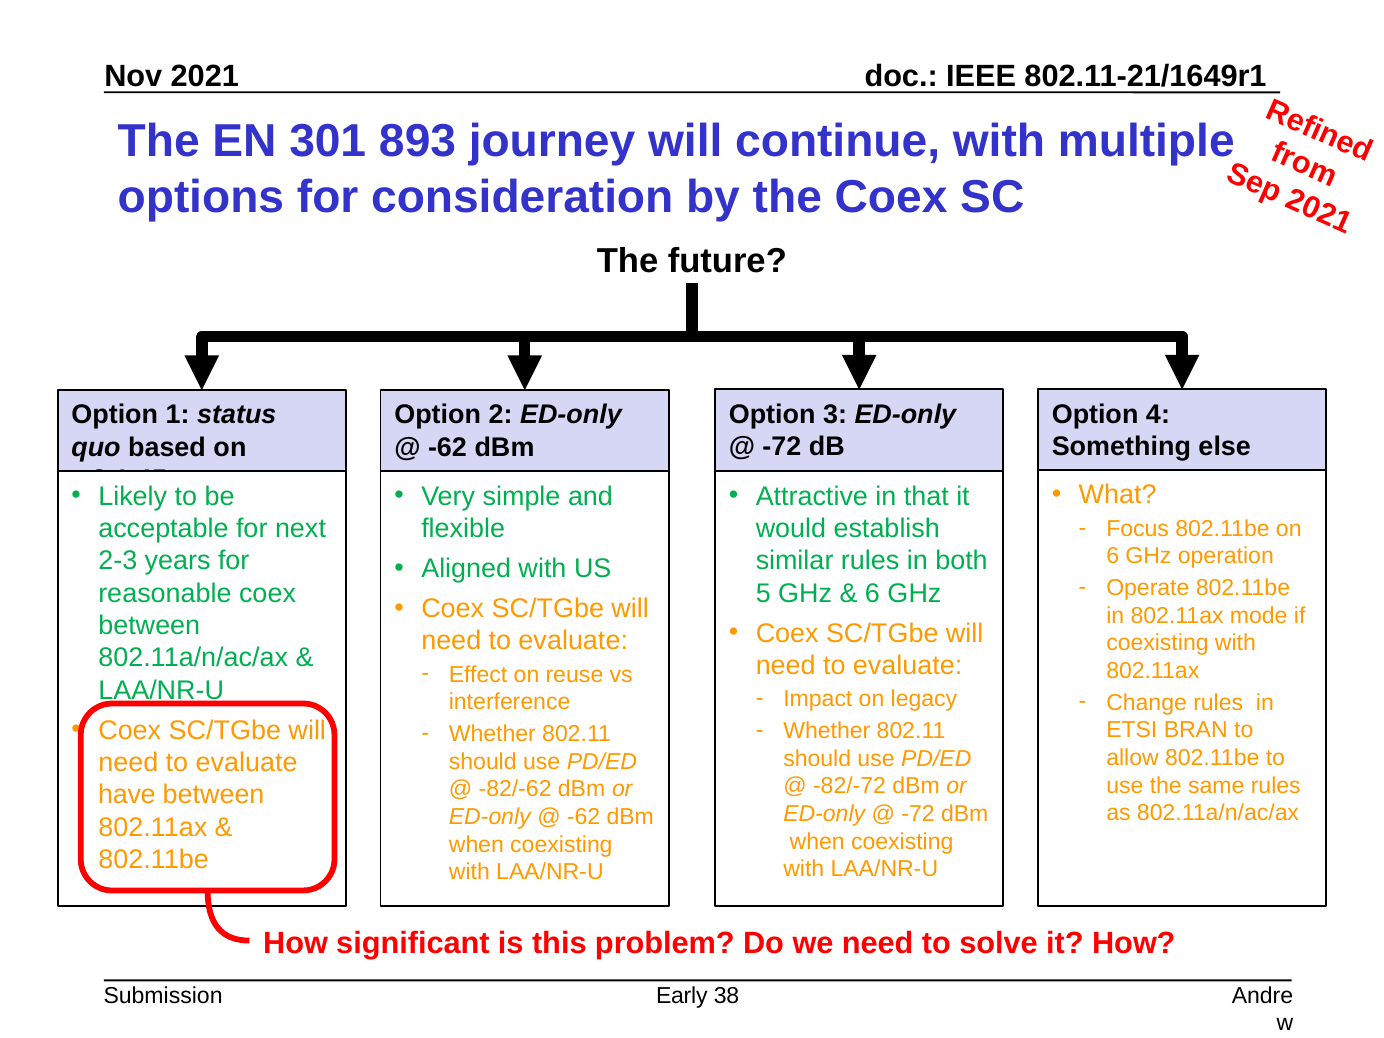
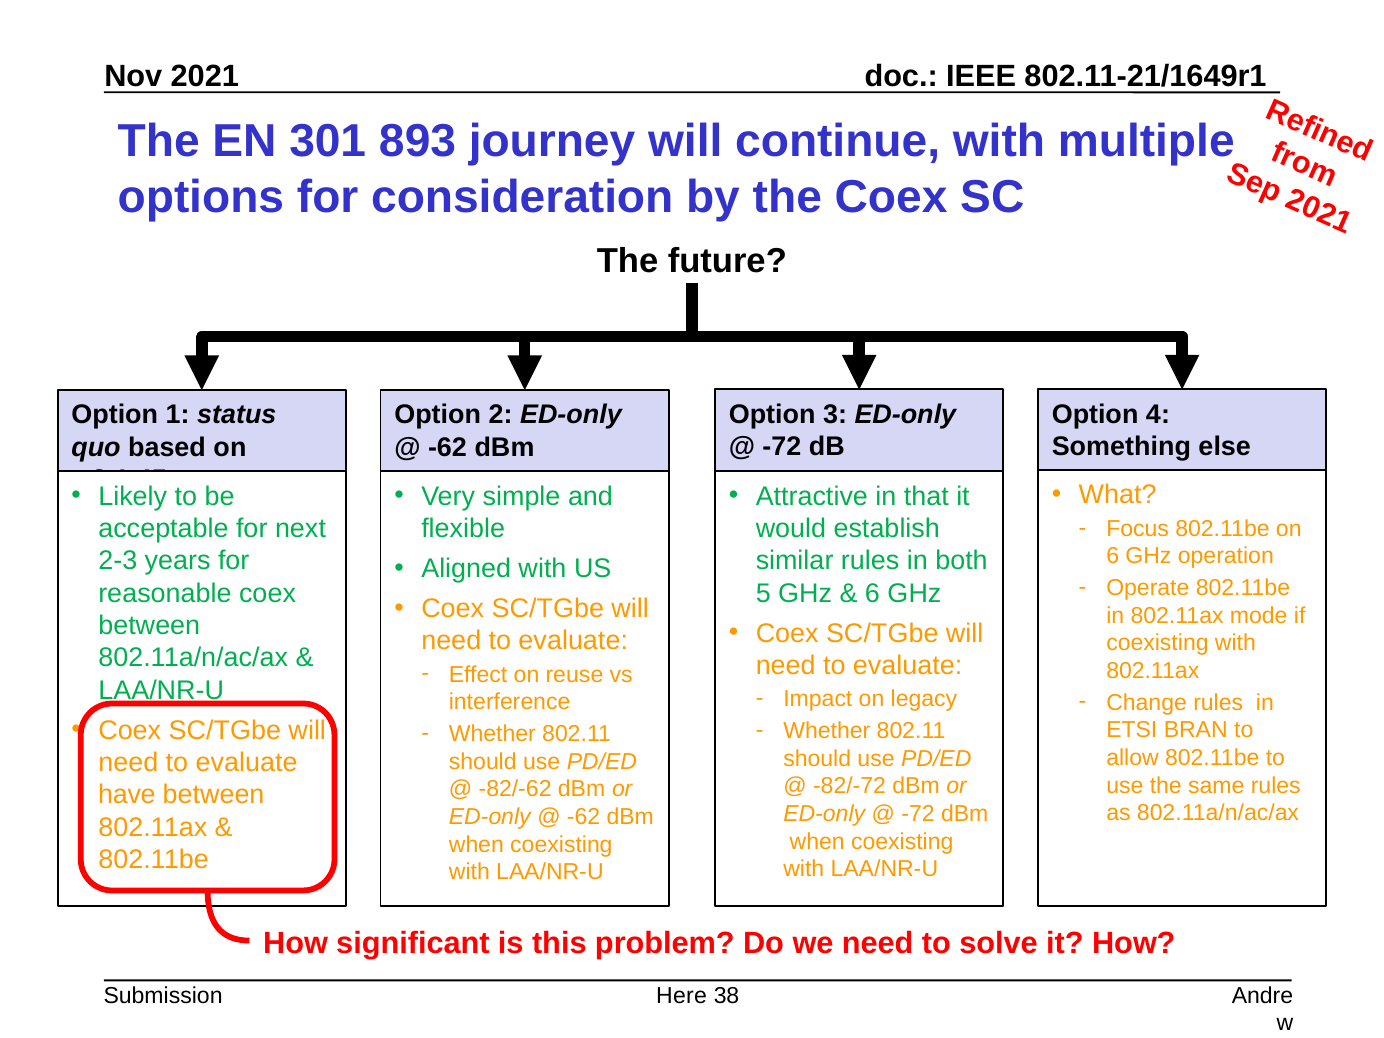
Early: Early -> Here
